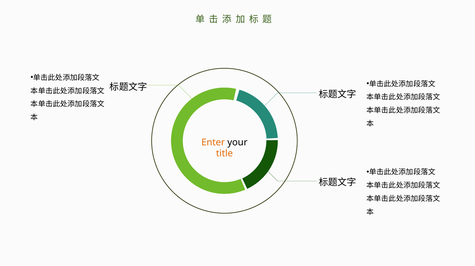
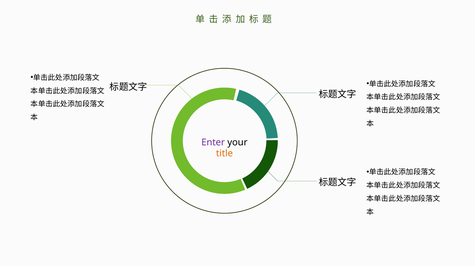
Enter colour: orange -> purple
